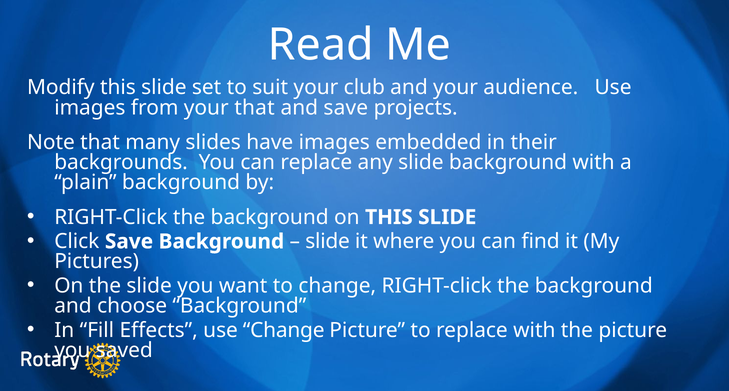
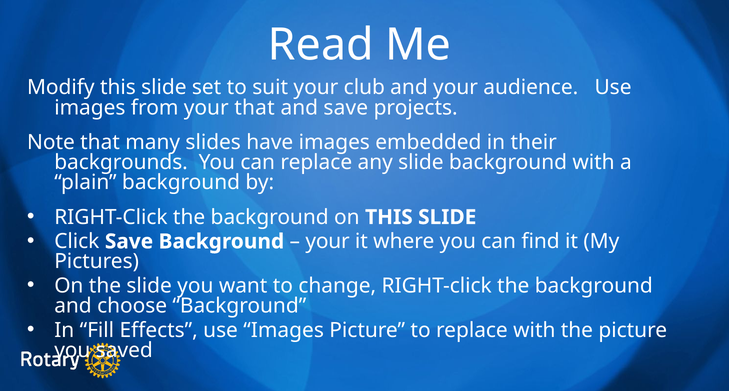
slide at (328, 241): slide -> your
Effects use Change: Change -> Images
